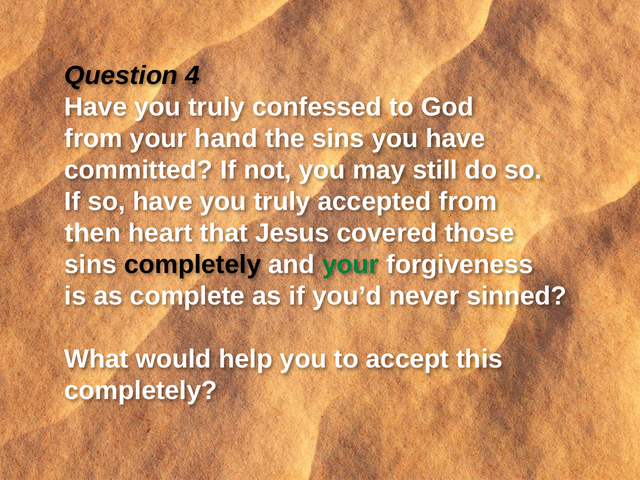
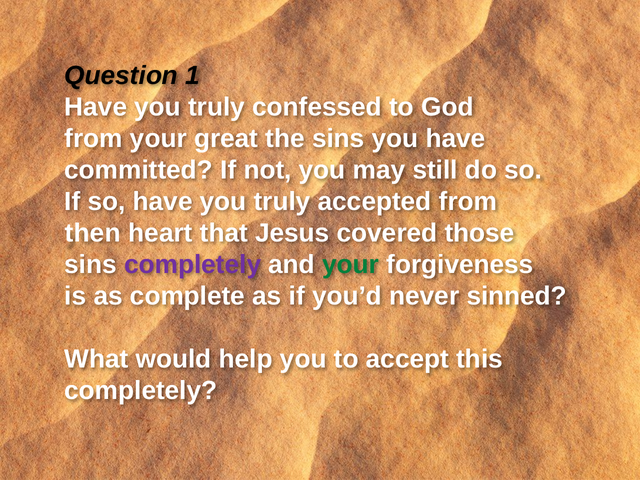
4: 4 -> 1
hand: hand -> great
completely at (193, 265) colour: black -> purple
